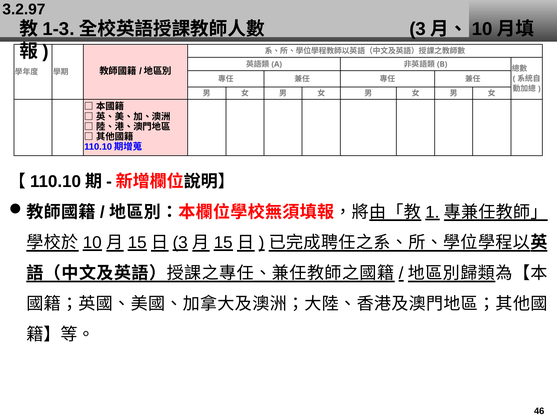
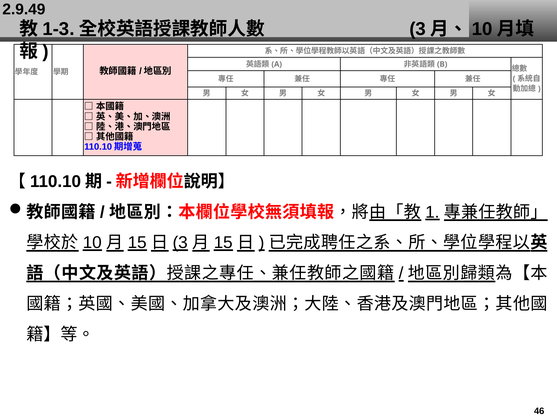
3.2.97: 3.2.97 -> 2.9.49
